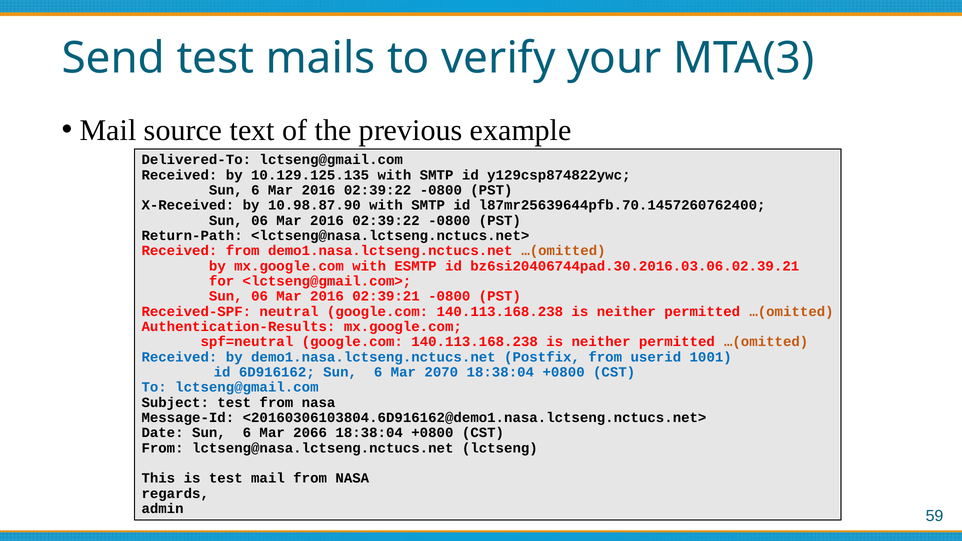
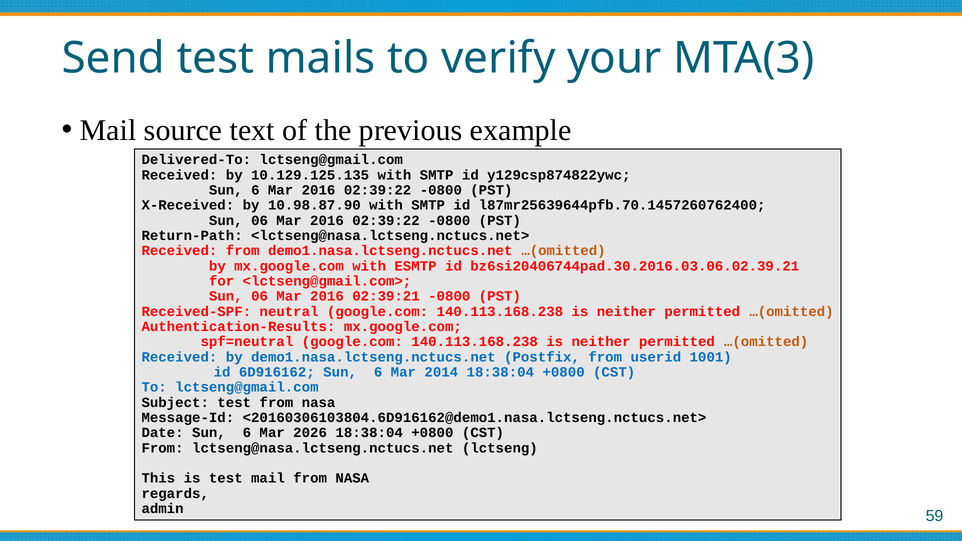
2070: 2070 -> 2014
2066: 2066 -> 2026
